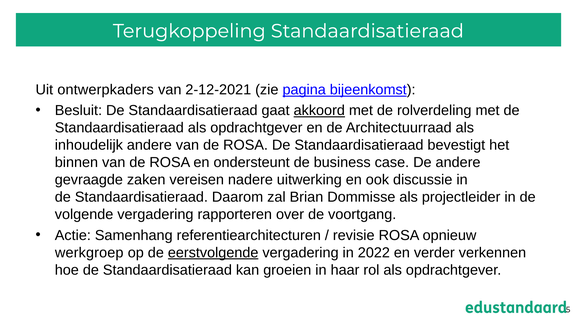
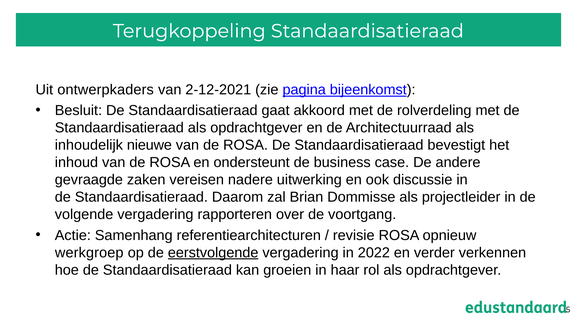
akkoord underline: present -> none
inhoudelijk andere: andere -> nieuwe
binnen: binnen -> inhoud
